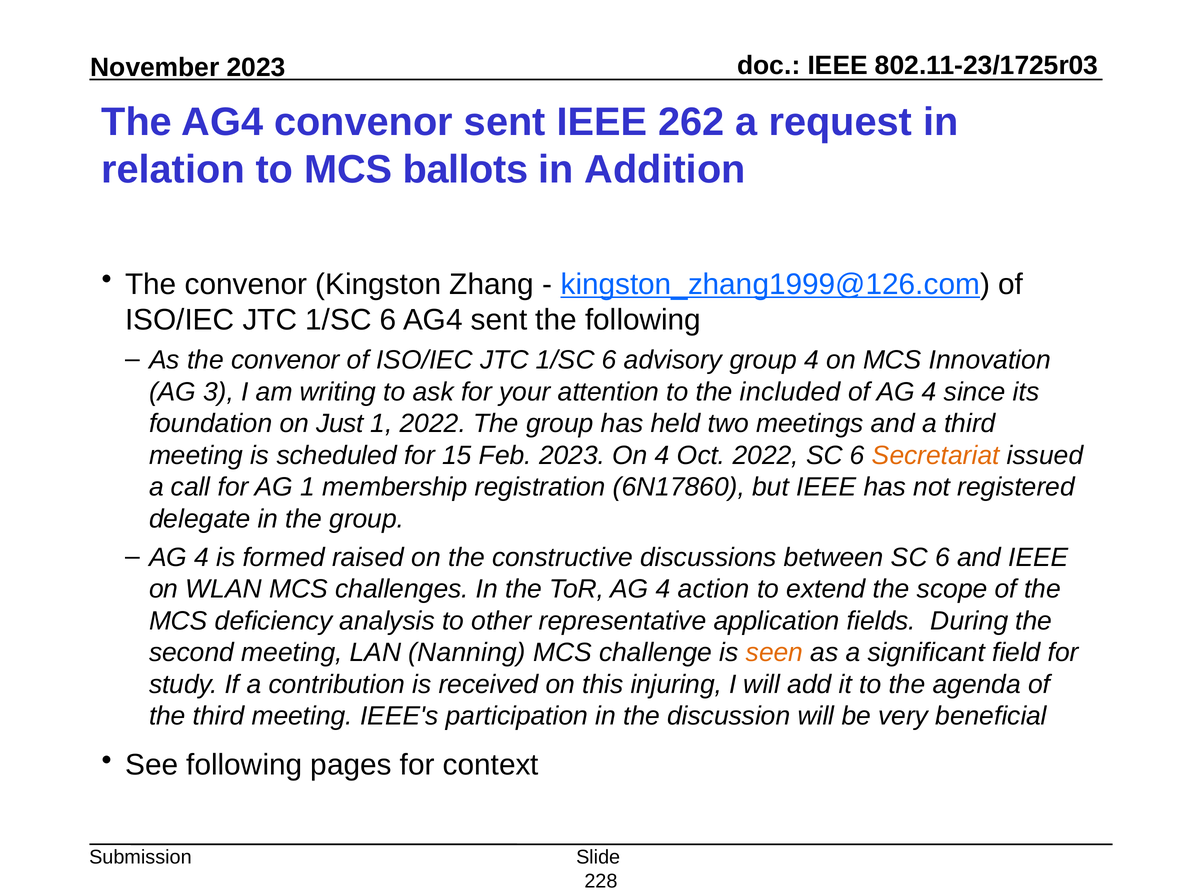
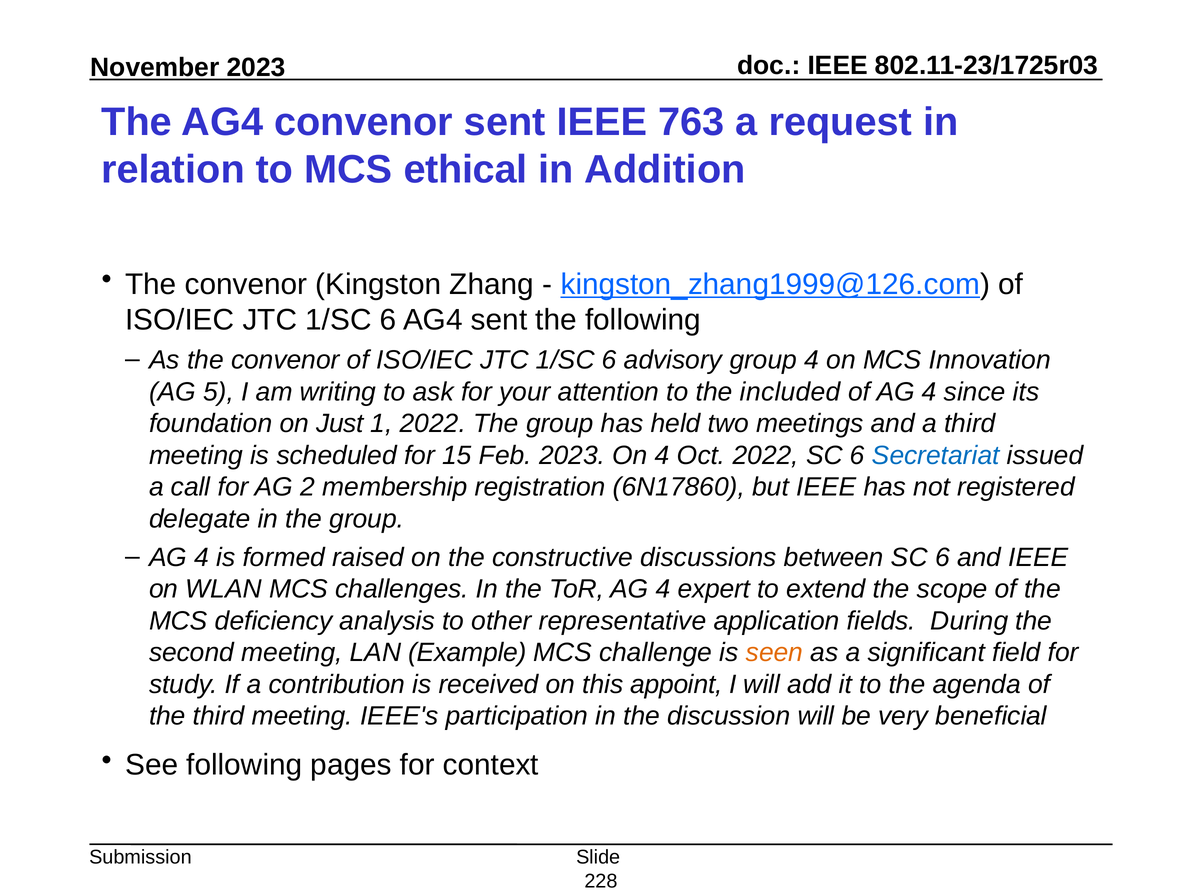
262: 262 -> 763
ballots: ballots -> ethical
3: 3 -> 5
Secretariat colour: orange -> blue
AG 1: 1 -> 2
action: action -> expert
Nanning: Nanning -> Example
injuring: injuring -> appoint
